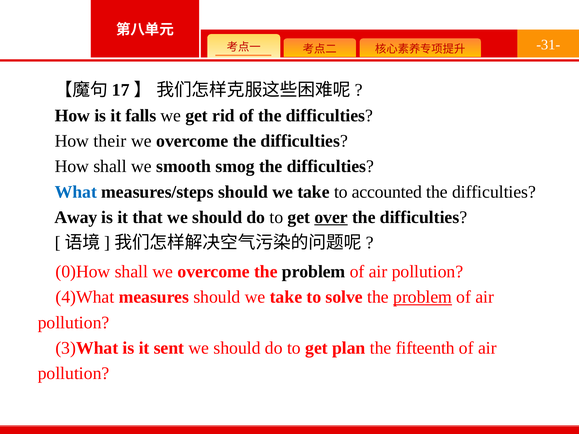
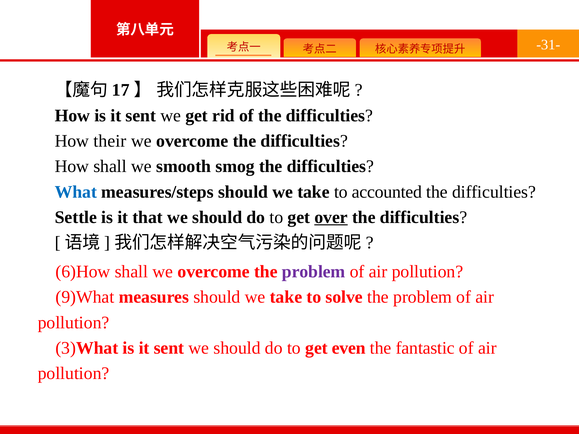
How is it falls: falls -> sent
Away: Away -> Settle
0)How: 0)How -> 6)How
problem at (314, 272) colour: black -> purple
4)What: 4)What -> 9)What
problem at (423, 297) underline: present -> none
plan: plan -> even
fifteenth: fifteenth -> fantastic
